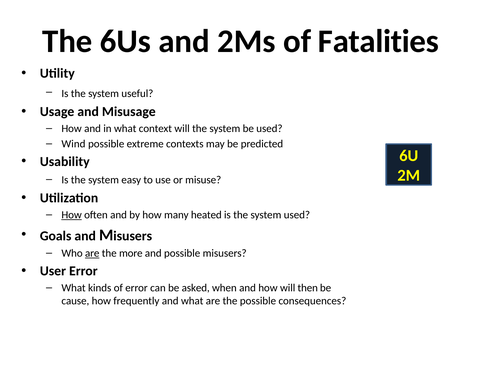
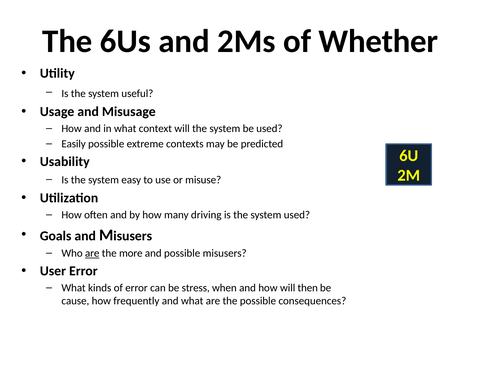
Fatalities: Fatalities -> Whether
Wind: Wind -> Easily
How at (72, 215) underline: present -> none
heated: heated -> driving
asked: asked -> stress
